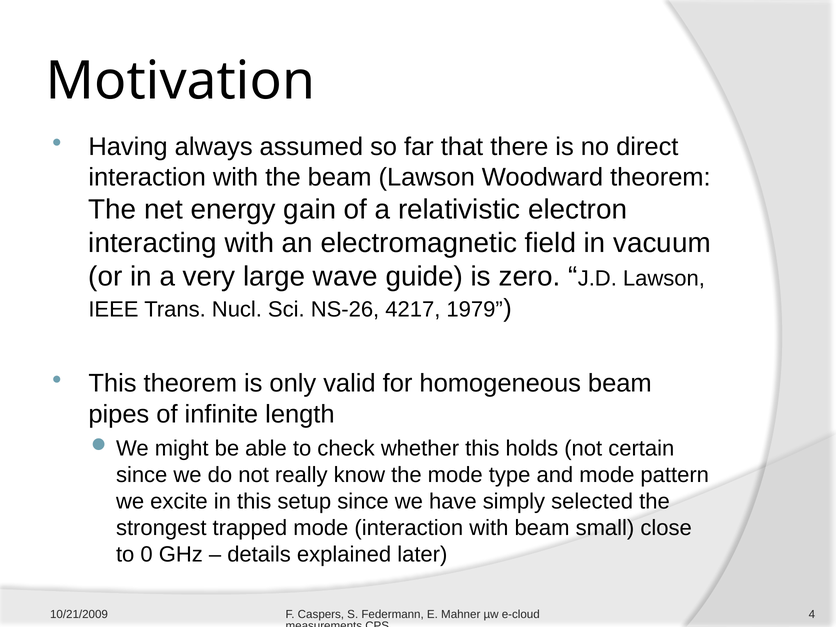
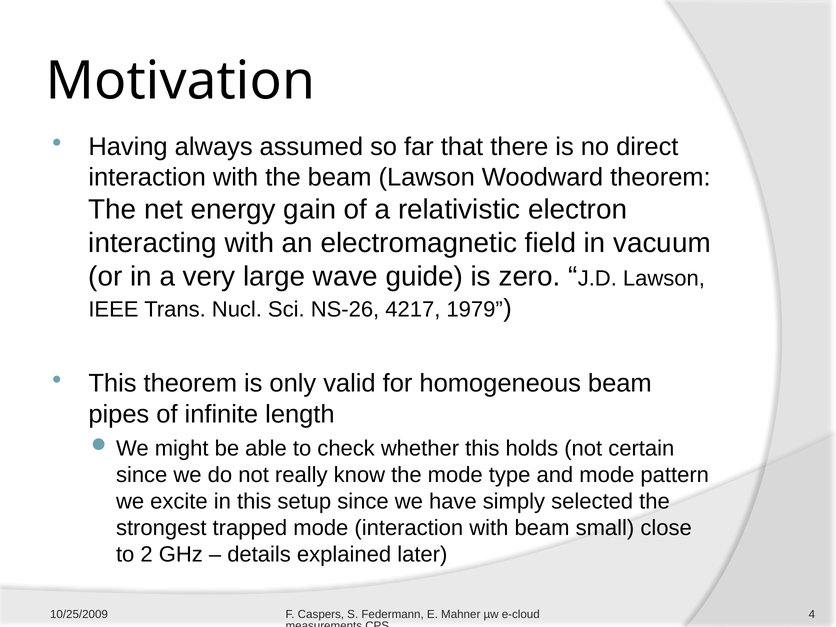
0: 0 -> 2
10/21/2009: 10/21/2009 -> 10/25/2009
